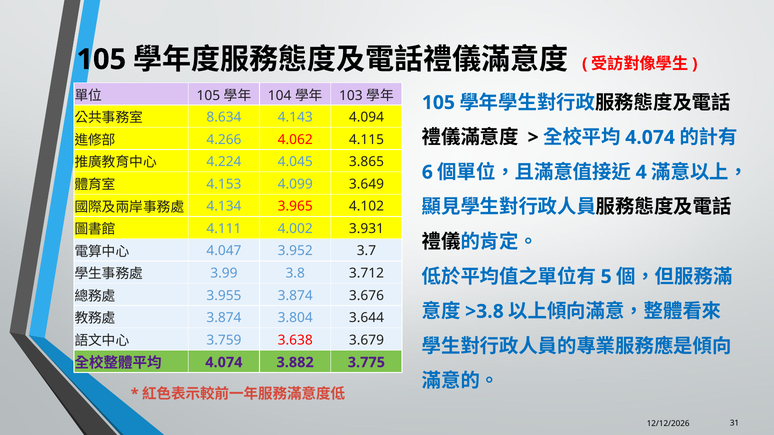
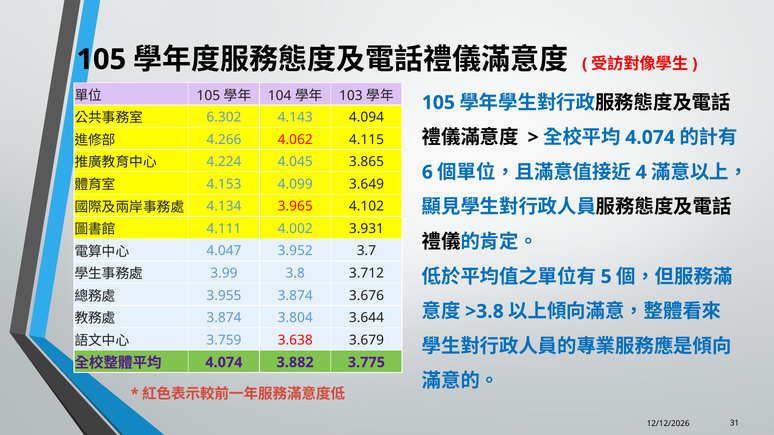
8.634: 8.634 -> 6.302
